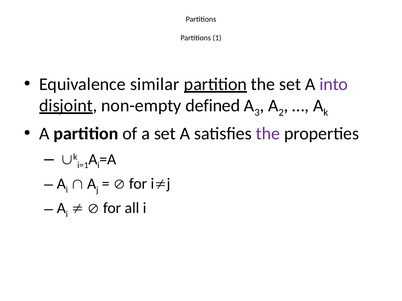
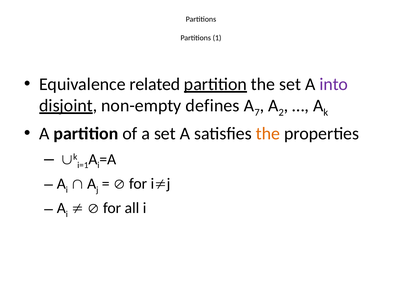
similar: similar -> related
defined: defined -> defines
3: 3 -> 7
the at (268, 134) colour: purple -> orange
